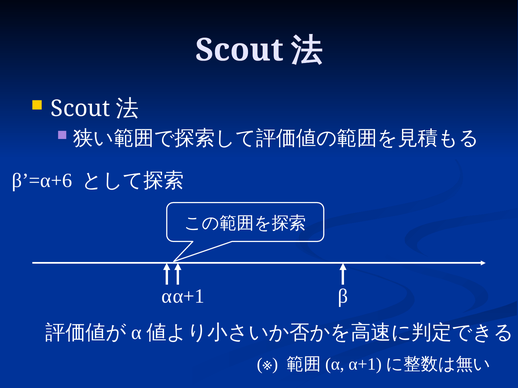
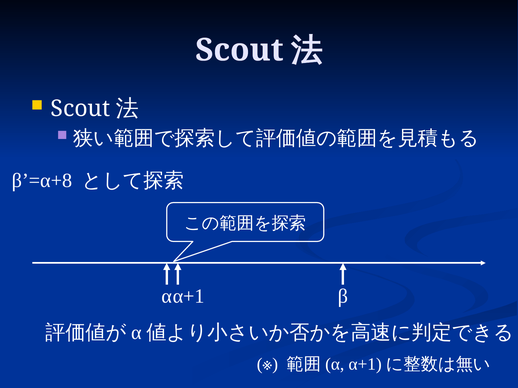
β’=α+6: β’=α+6 -> β’=α+8
